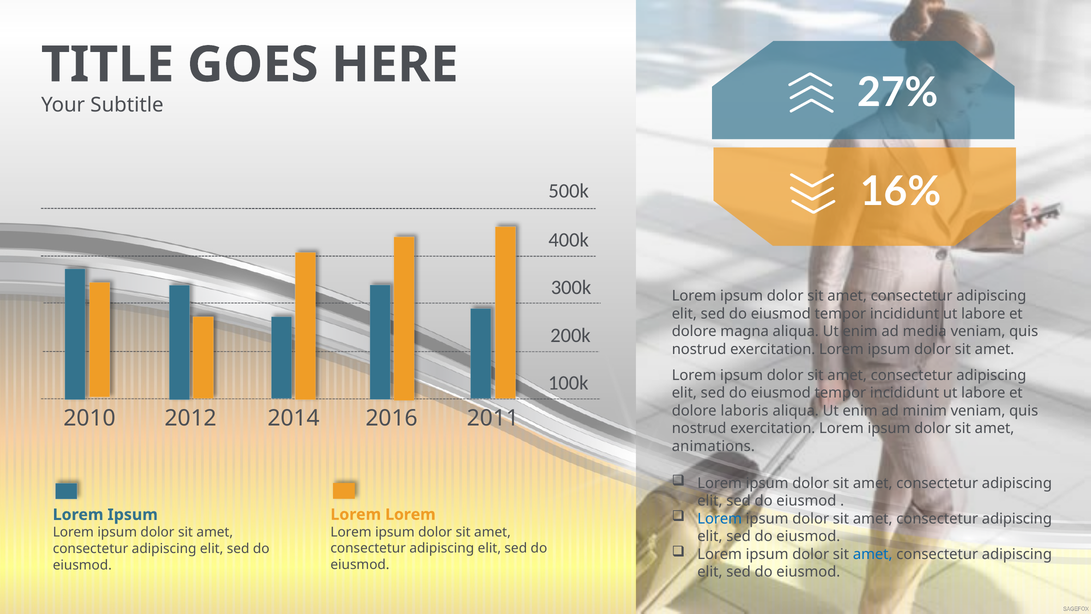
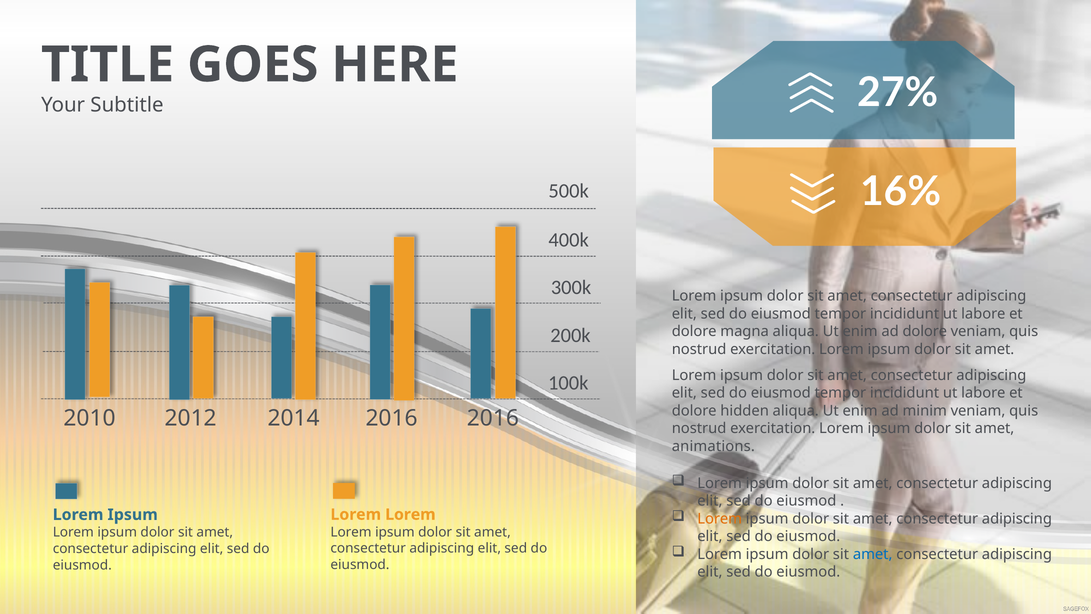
ad media: media -> dolore
laboris: laboris -> hidden
2016 2011: 2011 -> 2016
Lorem at (720, 518) colour: blue -> orange
